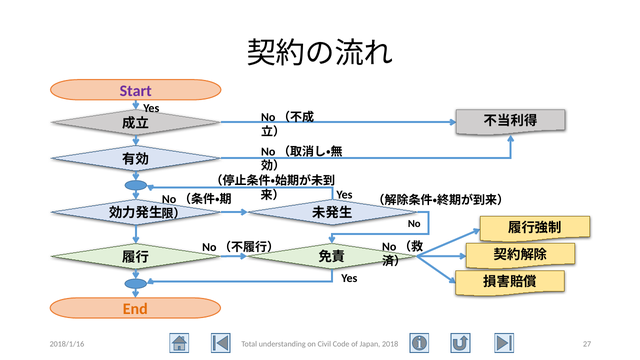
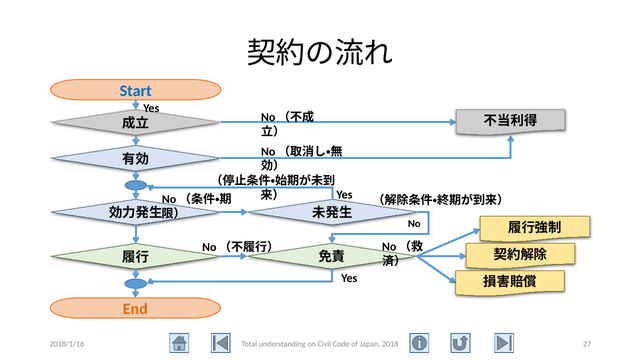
Start colour: purple -> blue
